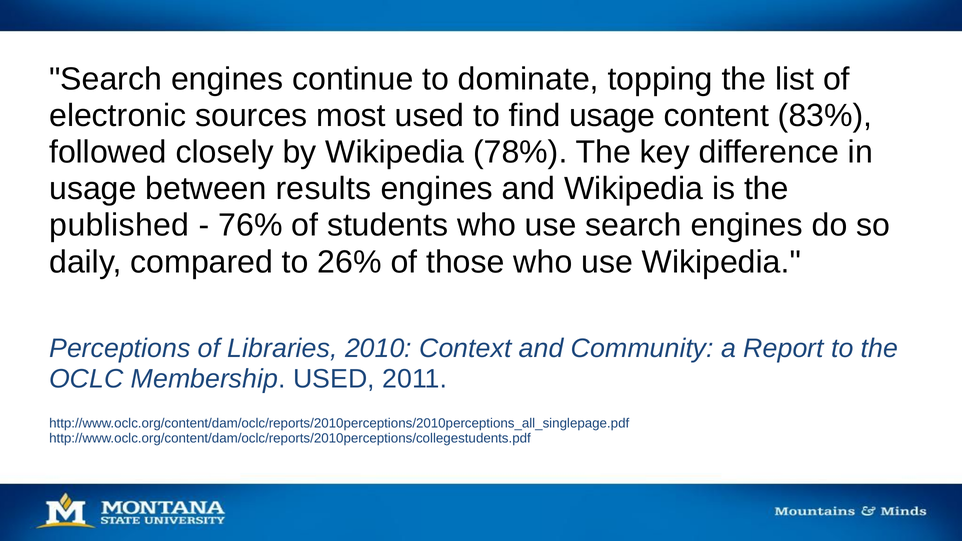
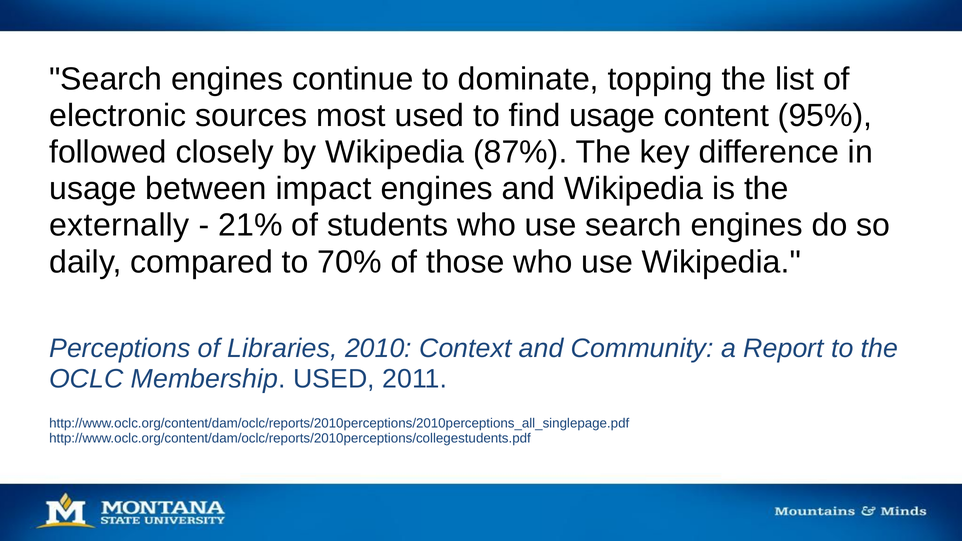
83%: 83% -> 95%
78%: 78% -> 87%
results: results -> impact
published: published -> externally
76%: 76% -> 21%
26%: 26% -> 70%
